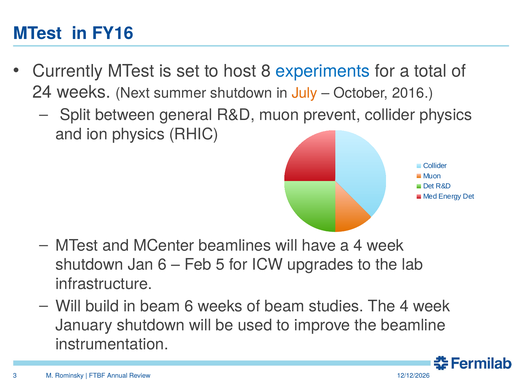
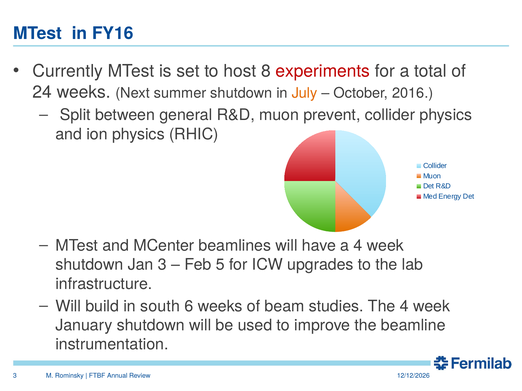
experiments colour: blue -> red
Jan 6: 6 -> 3
in beam: beam -> south
